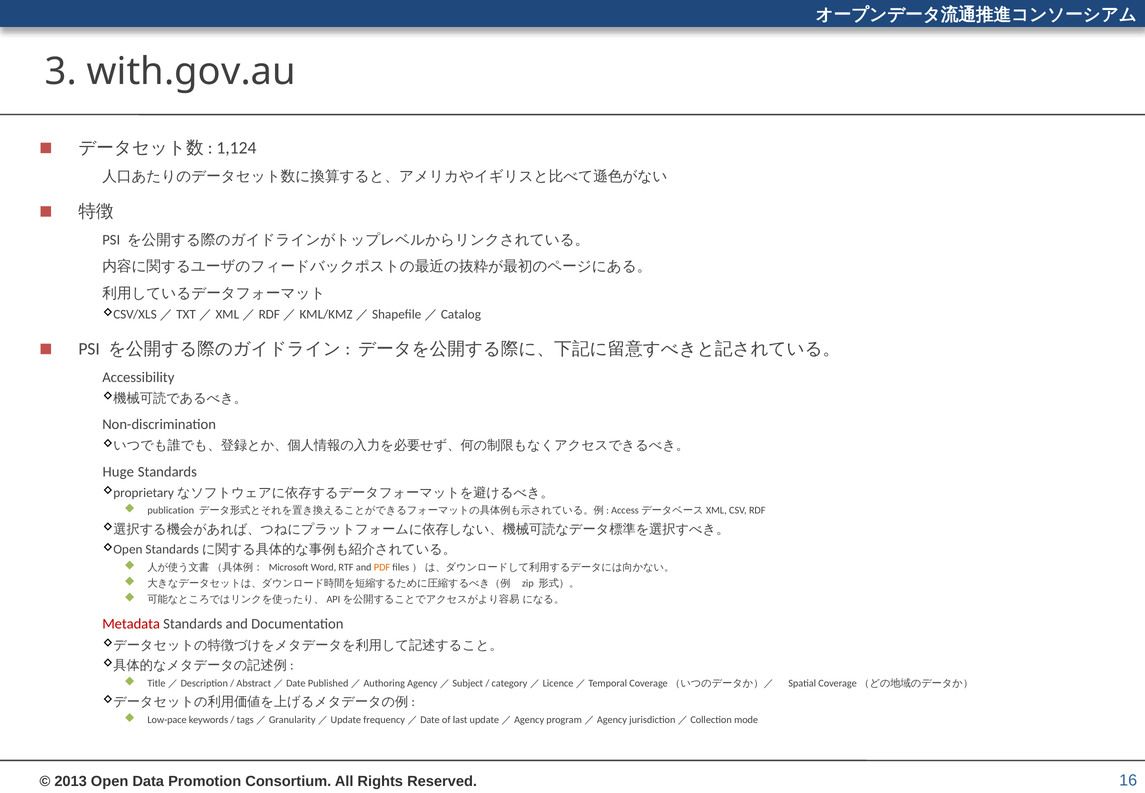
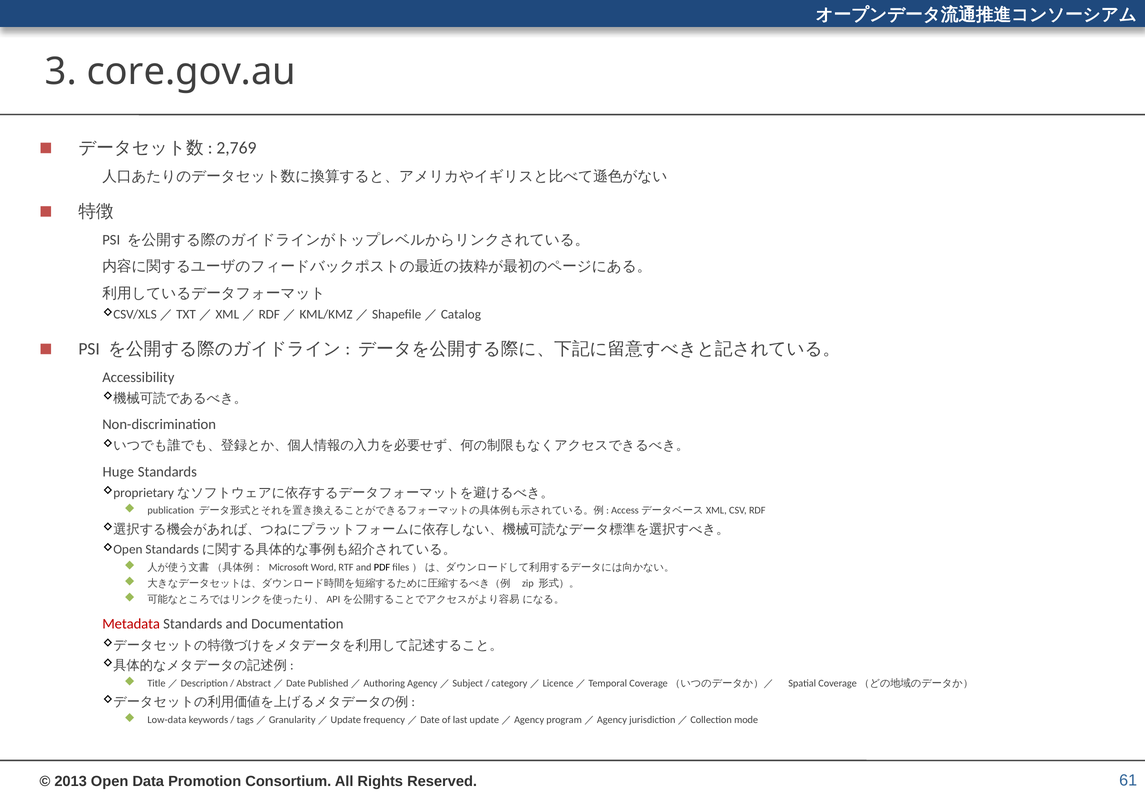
with.gov.au: with.gov.au -> core.gov.au
1,124: 1,124 -> 2,769
PDF colour: orange -> black
Low-pace: Low-pace -> Low-data
16: 16 -> 61
